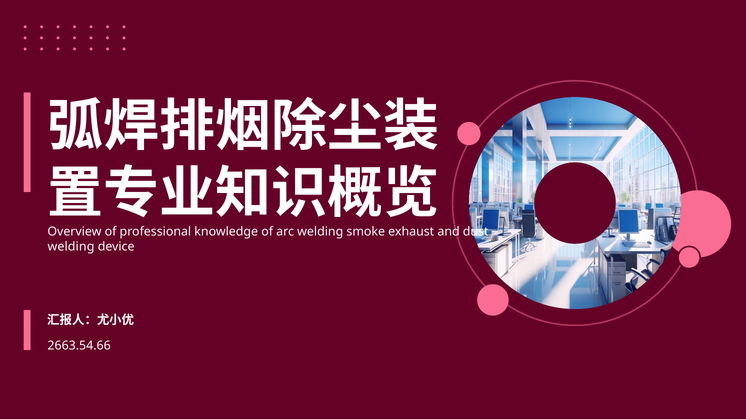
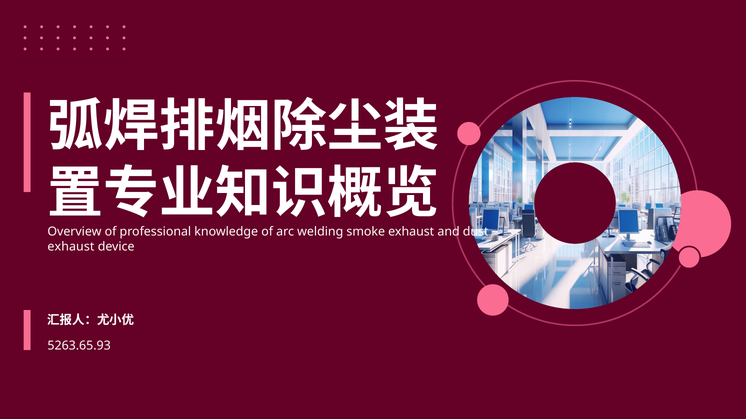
welding at (71, 247): welding -> exhaust
2663.54.66: 2663.54.66 -> 5263.65.93
